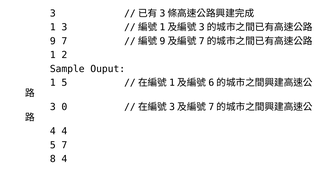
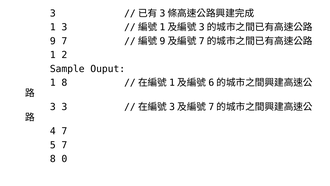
1 5: 5 -> 8
3 0: 0 -> 3
4 4: 4 -> 7
8 4: 4 -> 0
